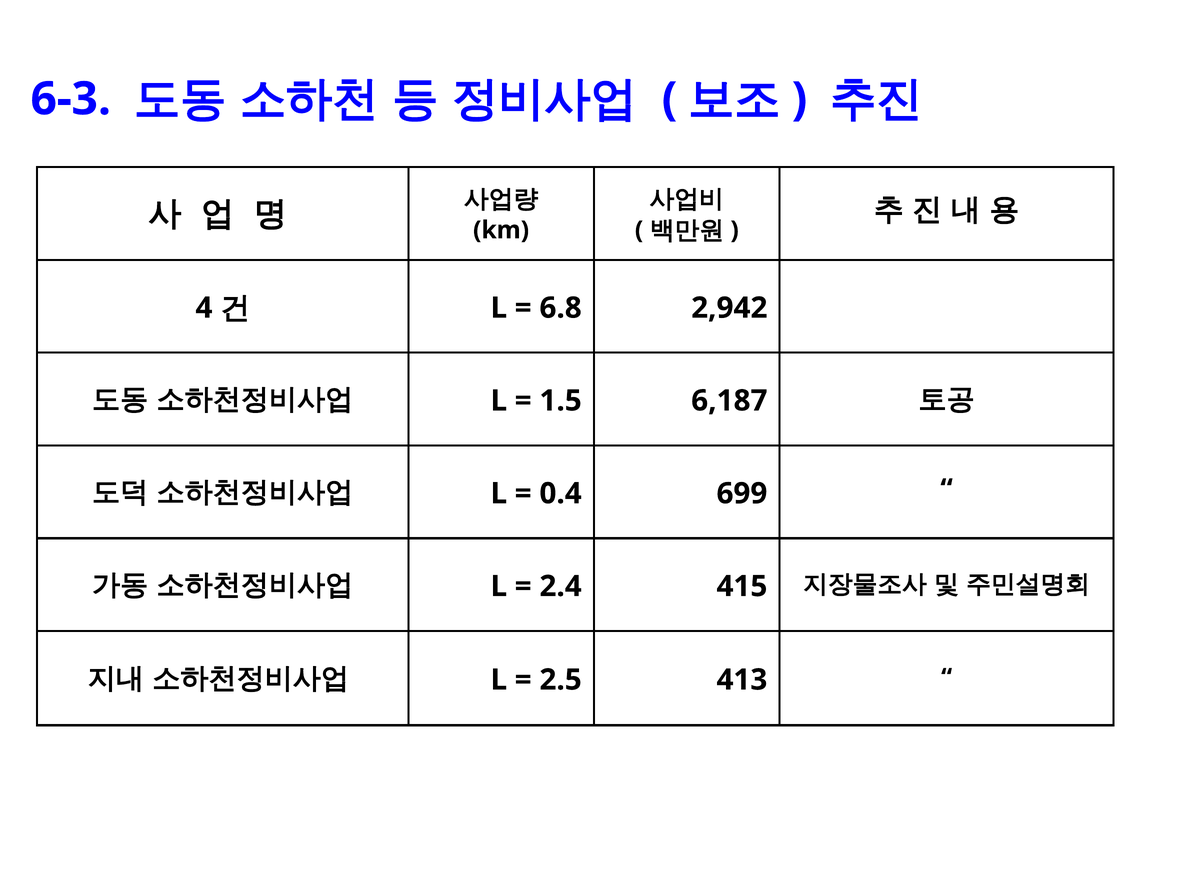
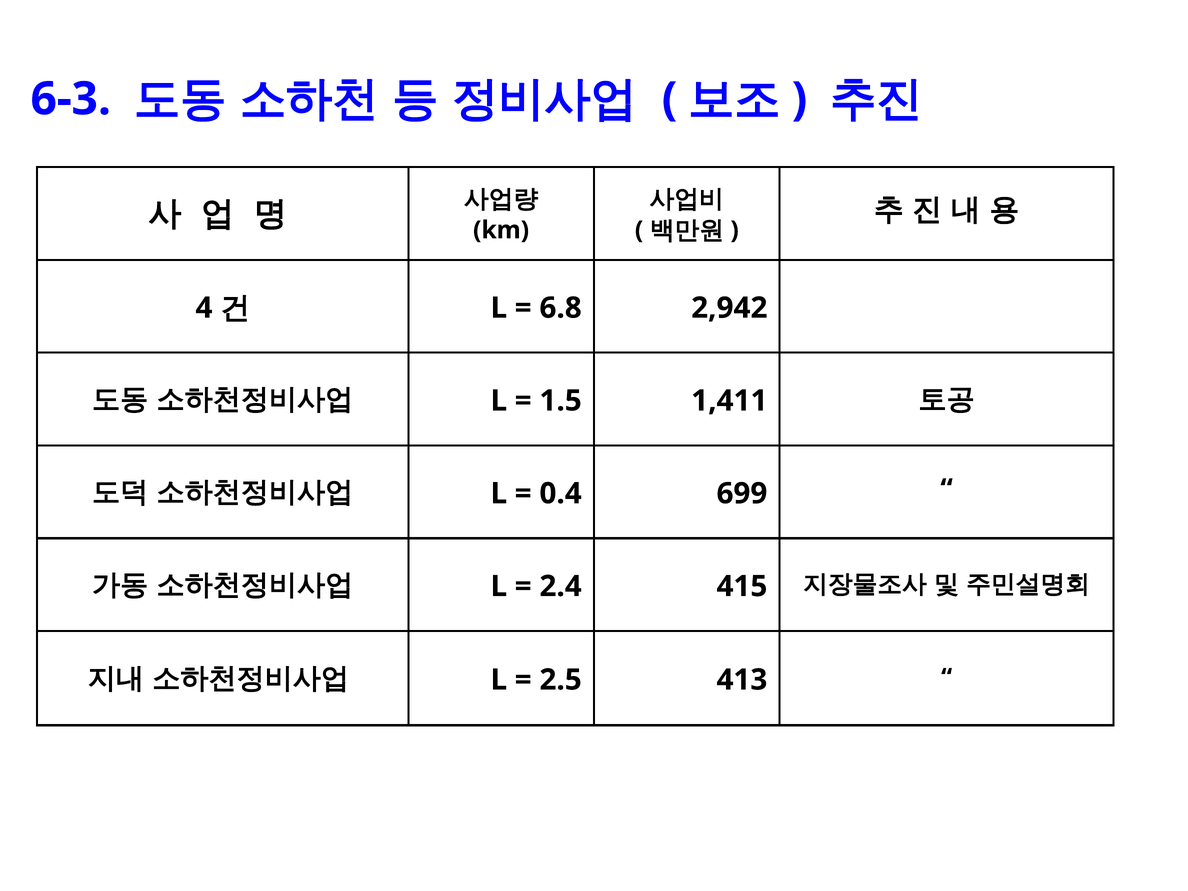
6,187: 6,187 -> 1,411
